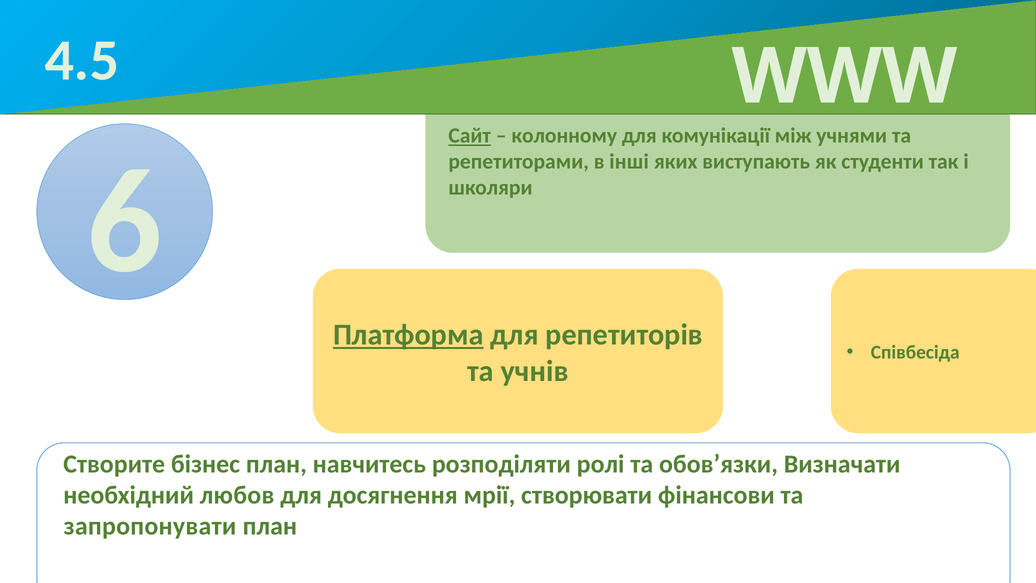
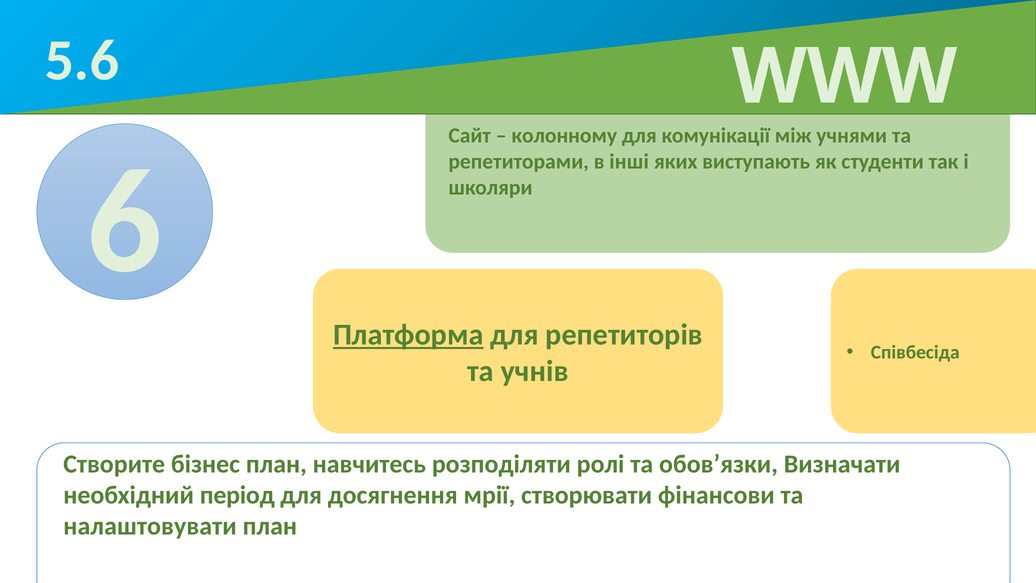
4.5: 4.5 -> 5.6
Сайт underline: present -> none
любов: любов -> період
запропонувати: запропонувати -> налаштовувати
